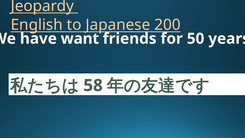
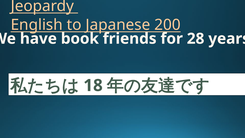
want: want -> book
50: 50 -> 28
58: 58 -> 18
